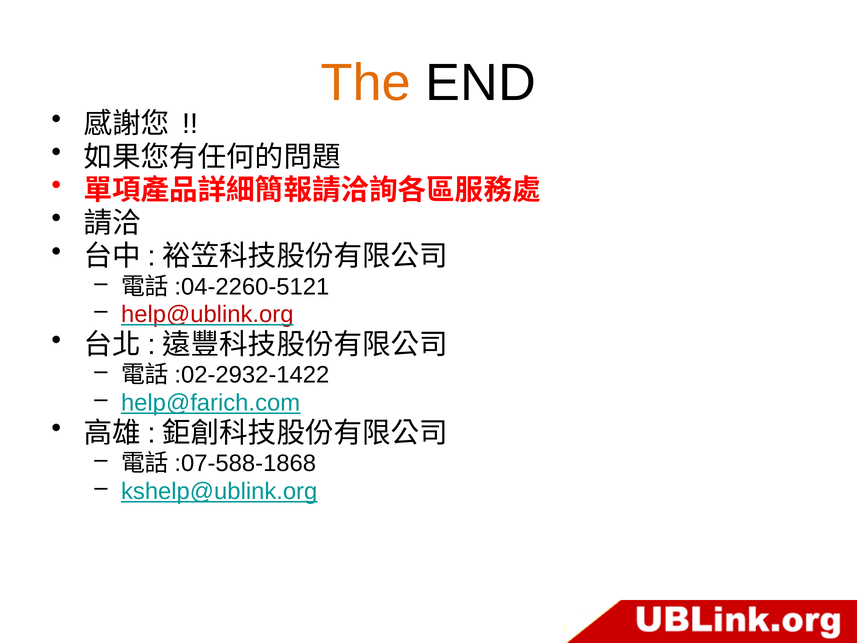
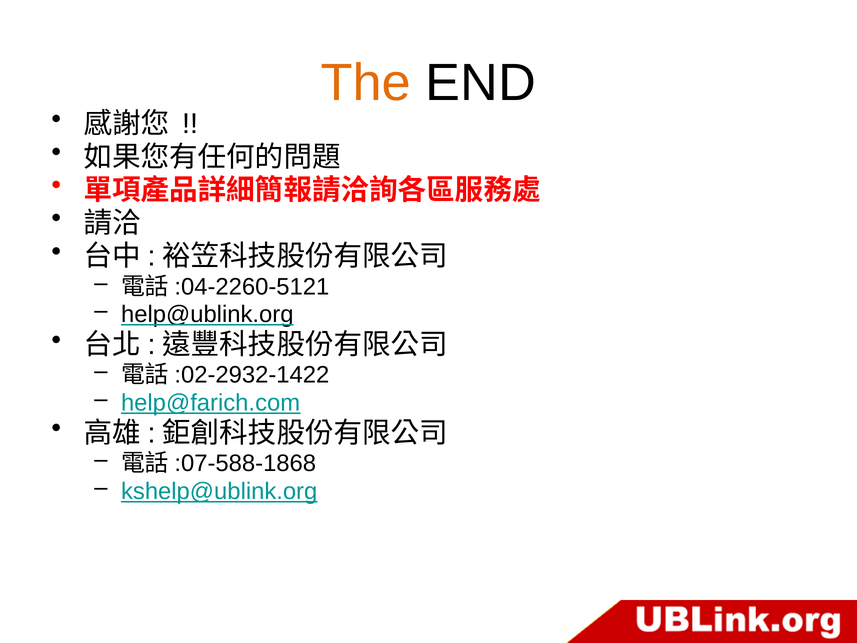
help@ublink.org colour: red -> black
